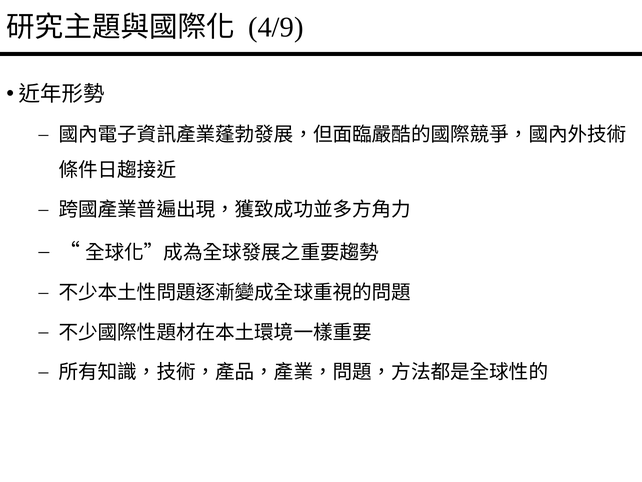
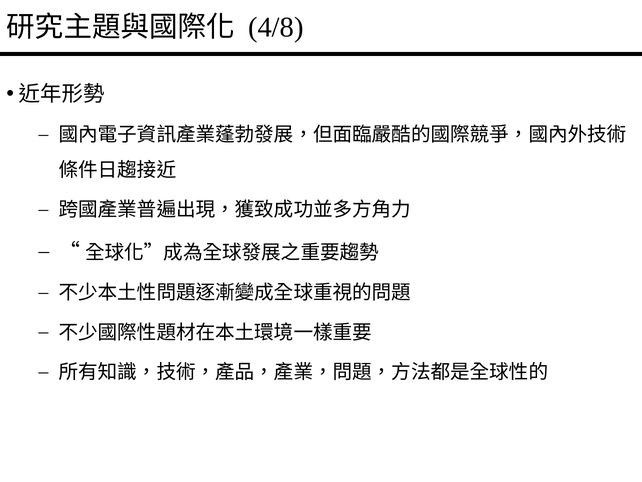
4/9: 4/9 -> 4/8
